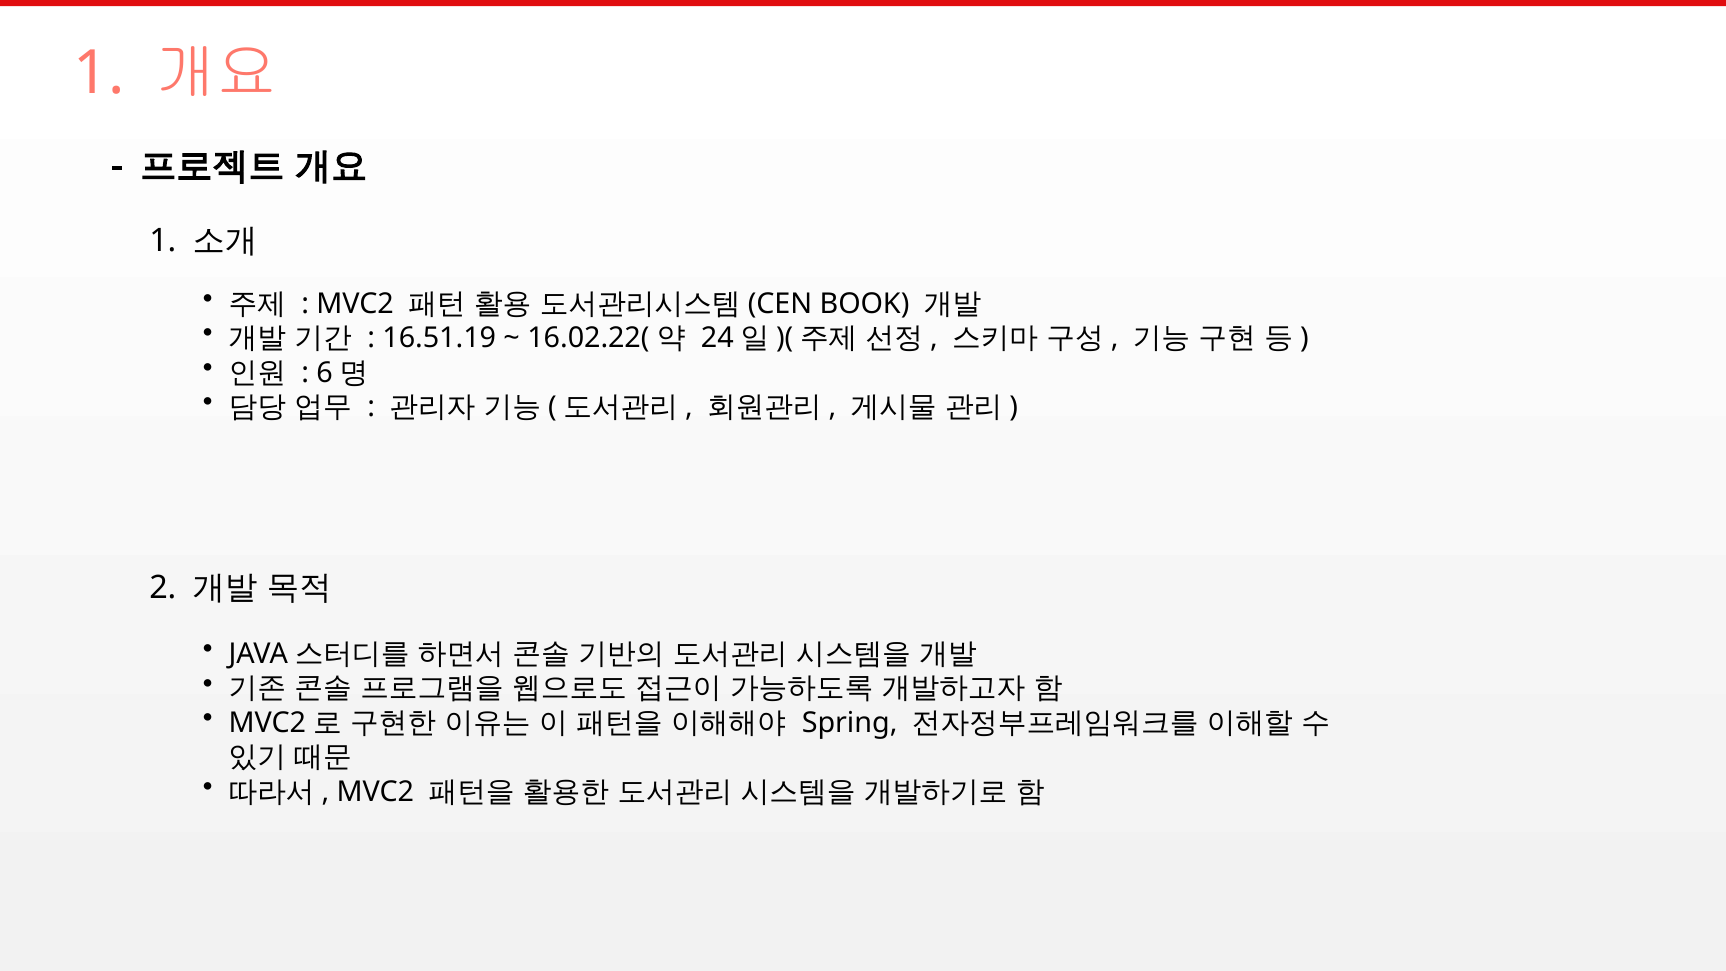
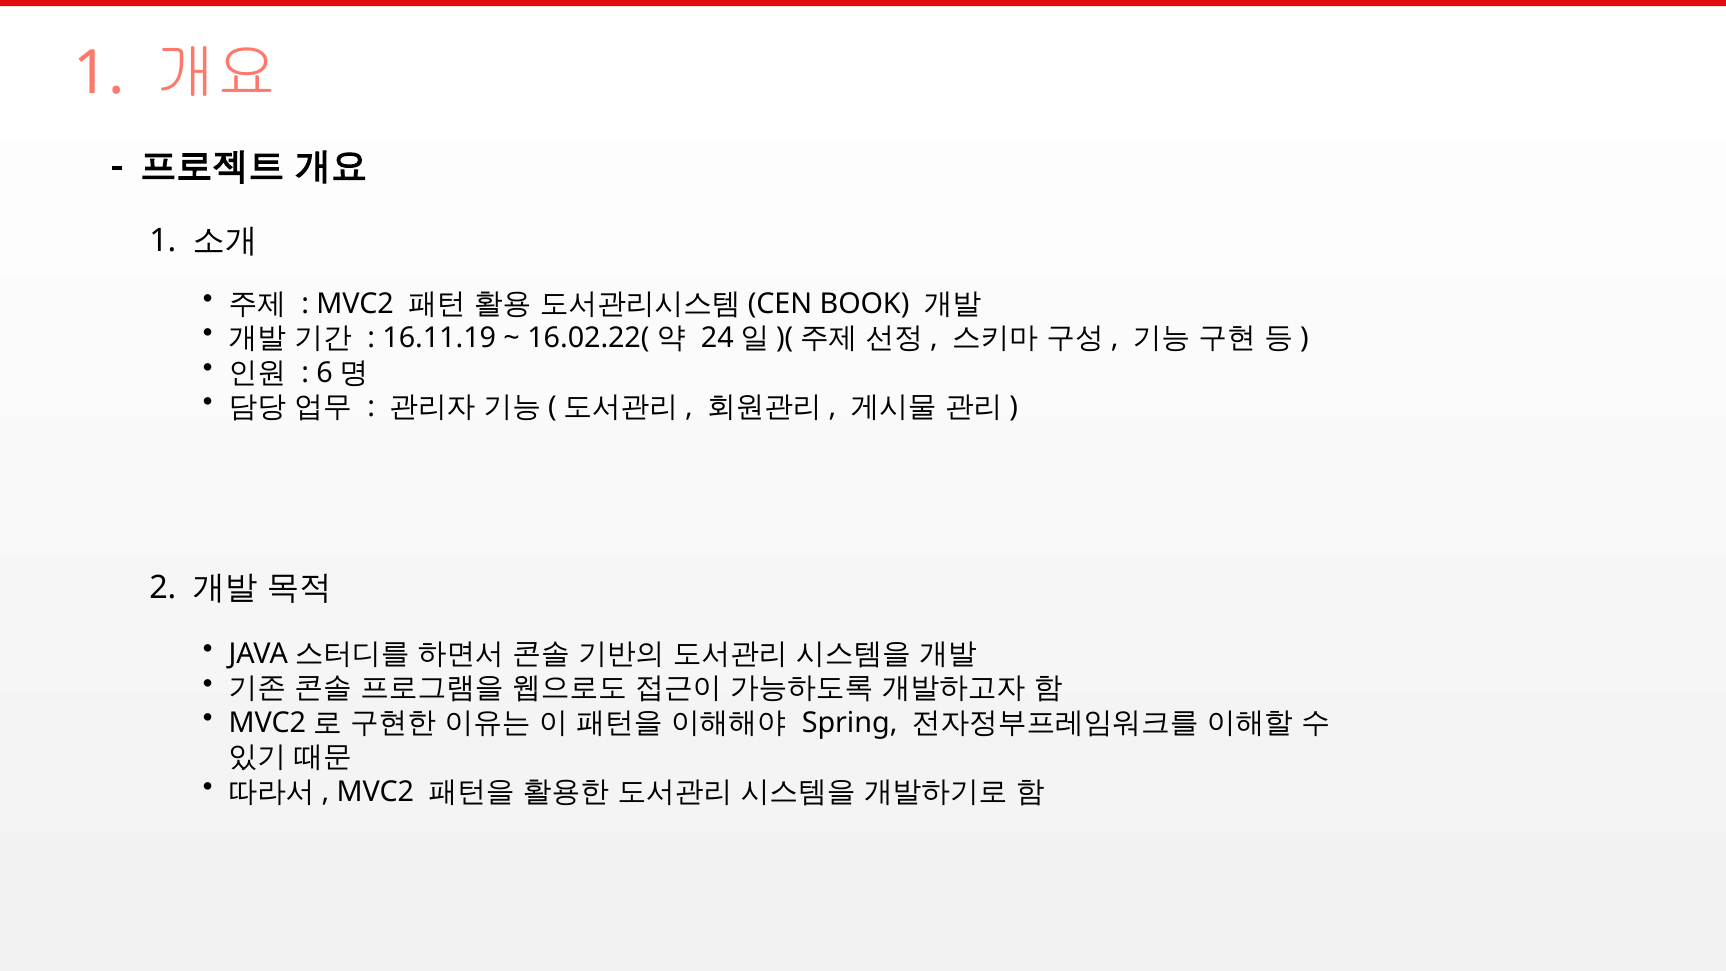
16.51.19: 16.51.19 -> 16.11.19
